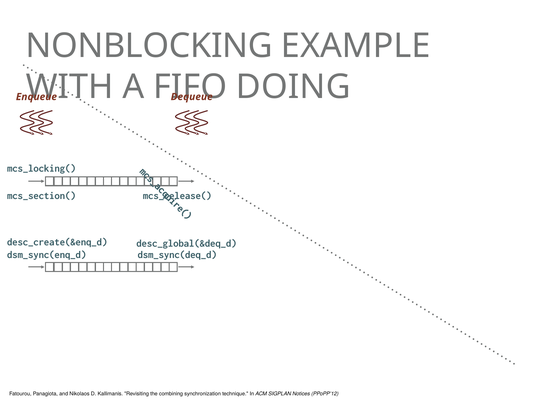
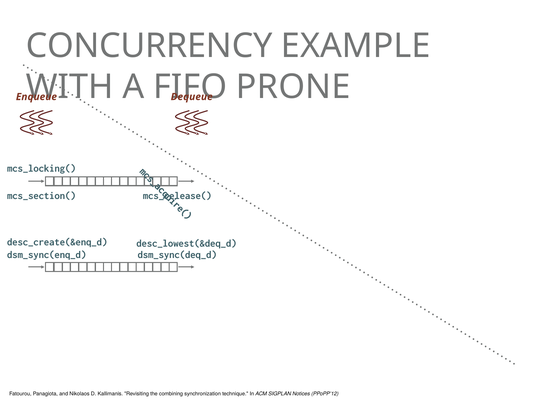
NONBLOCKING: NONBLOCKING -> CONCURRENCY
DOING: DOING -> PRONE
desc_global(&deq_d: desc_global(&deq_d -> desc_lowest(&deq_d
